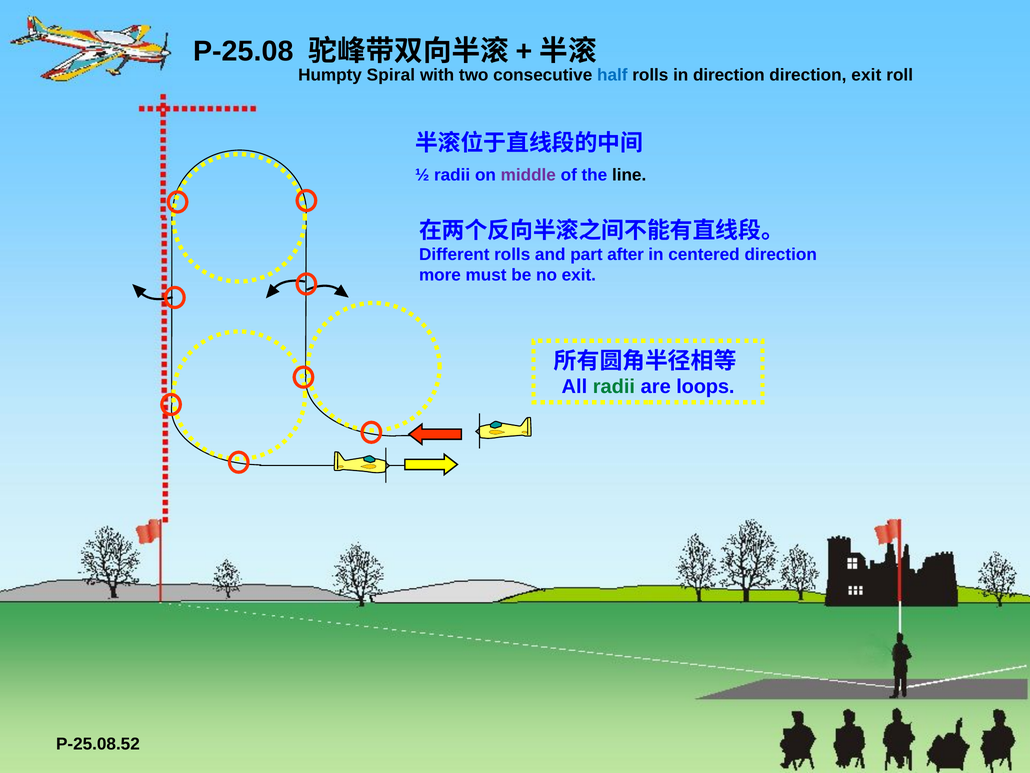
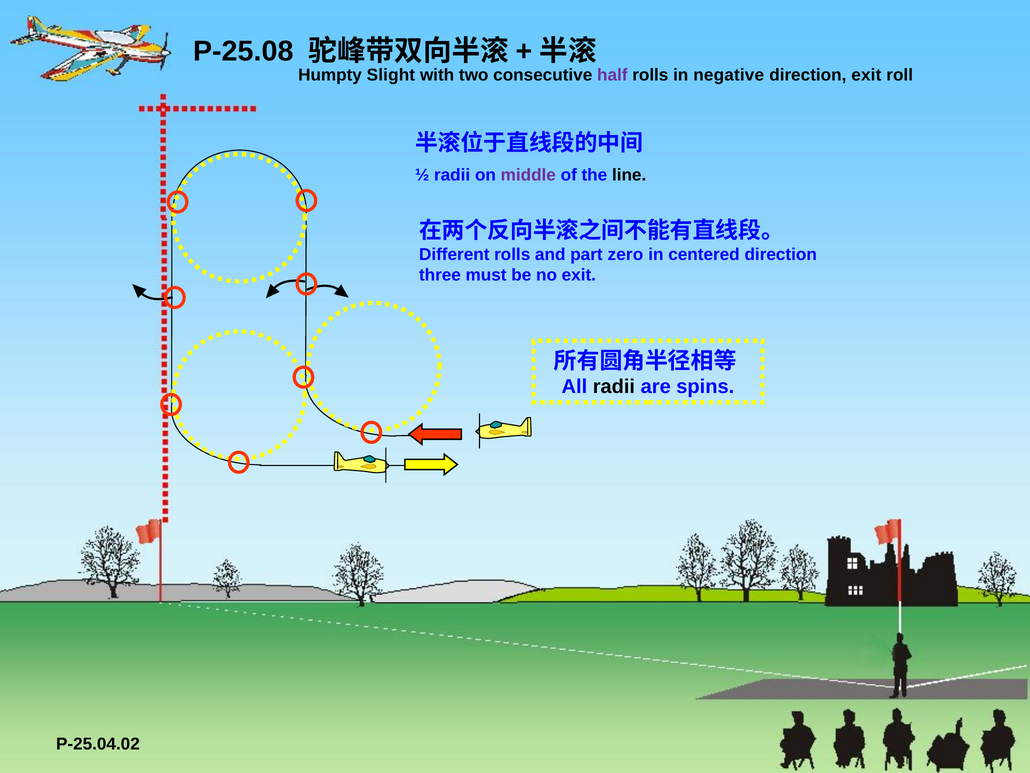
Spiral: Spiral -> Slight
half colour: blue -> purple
in direction: direction -> negative
after: after -> zero
more: more -> three
radii at (614, 386) colour: green -> black
loops: loops -> spins
P-25.08.52: P-25.08.52 -> P-25.04.02
